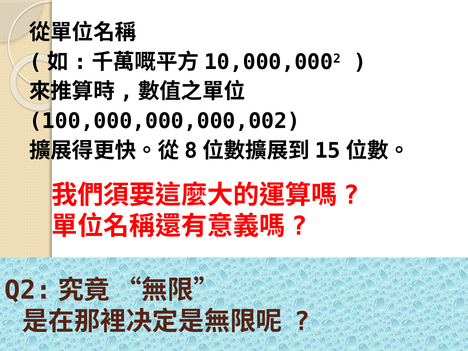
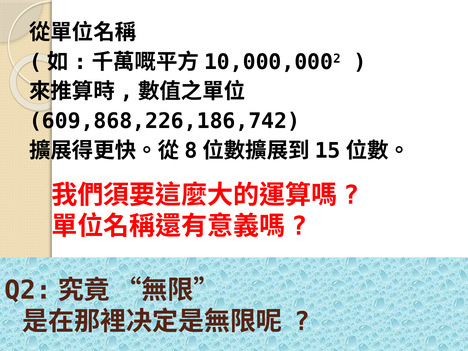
100,000,000,000,002: 100,000,000,000,002 -> 609,868,226,186,742
